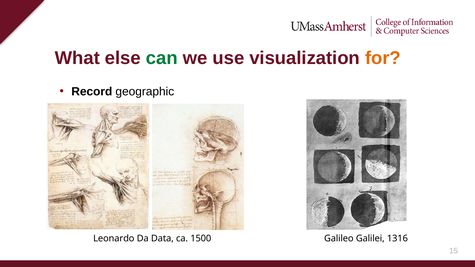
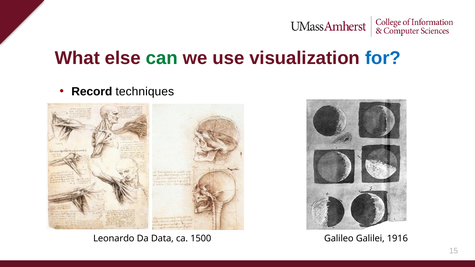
for colour: orange -> blue
geographic: geographic -> techniques
1316: 1316 -> 1916
